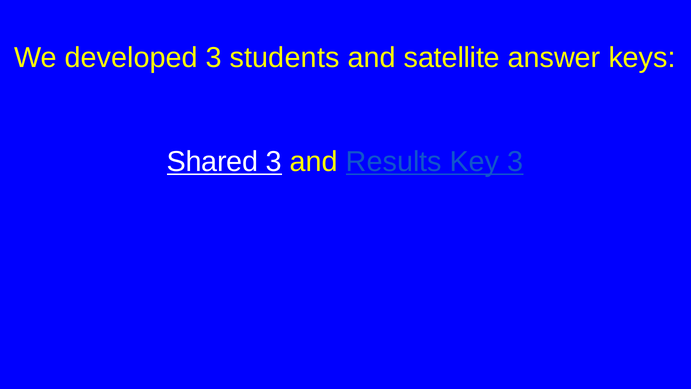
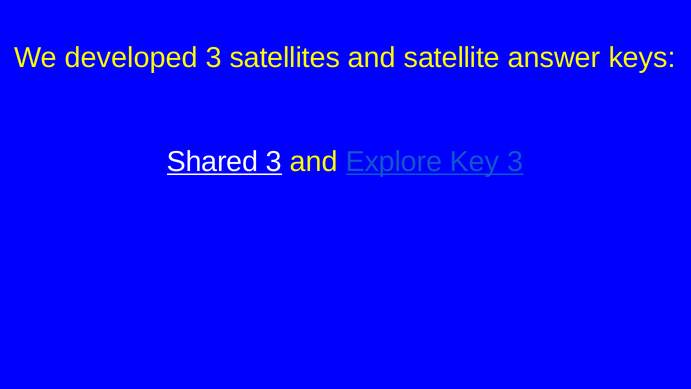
students: students -> satellites
Results: Results -> Explore
